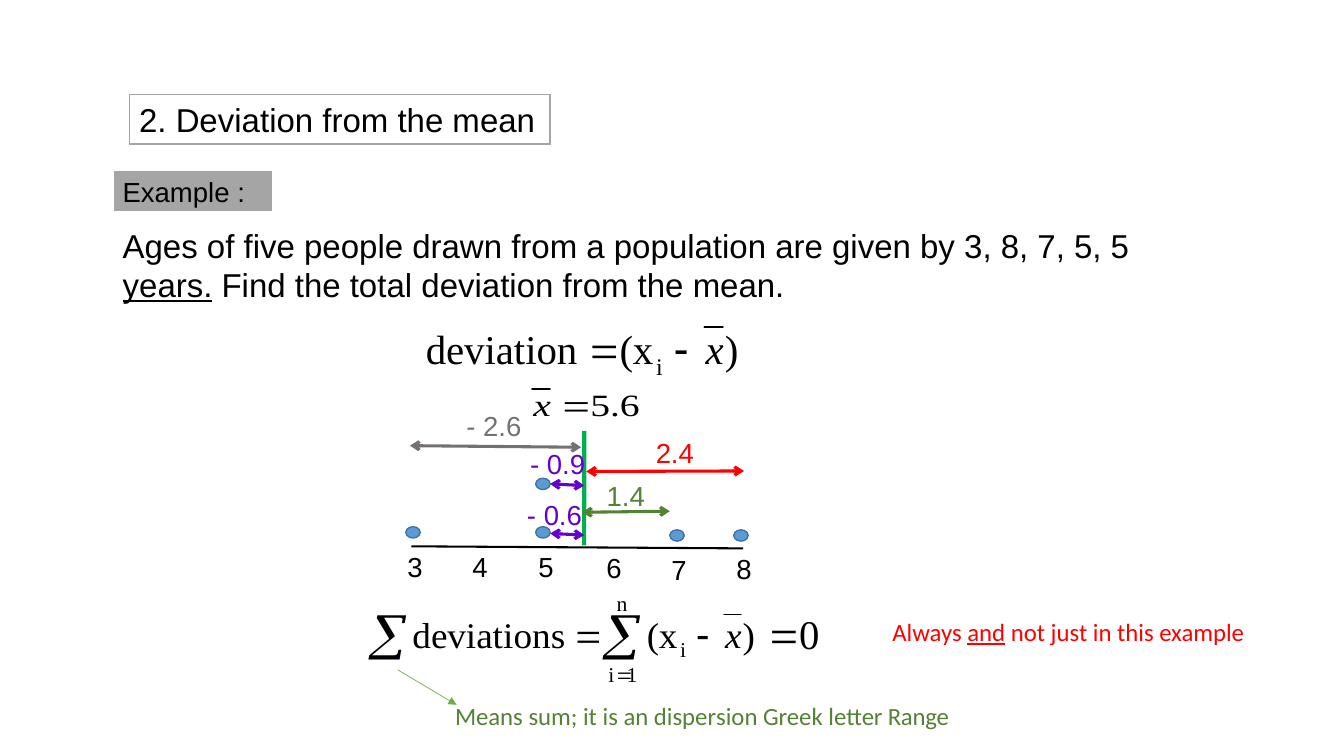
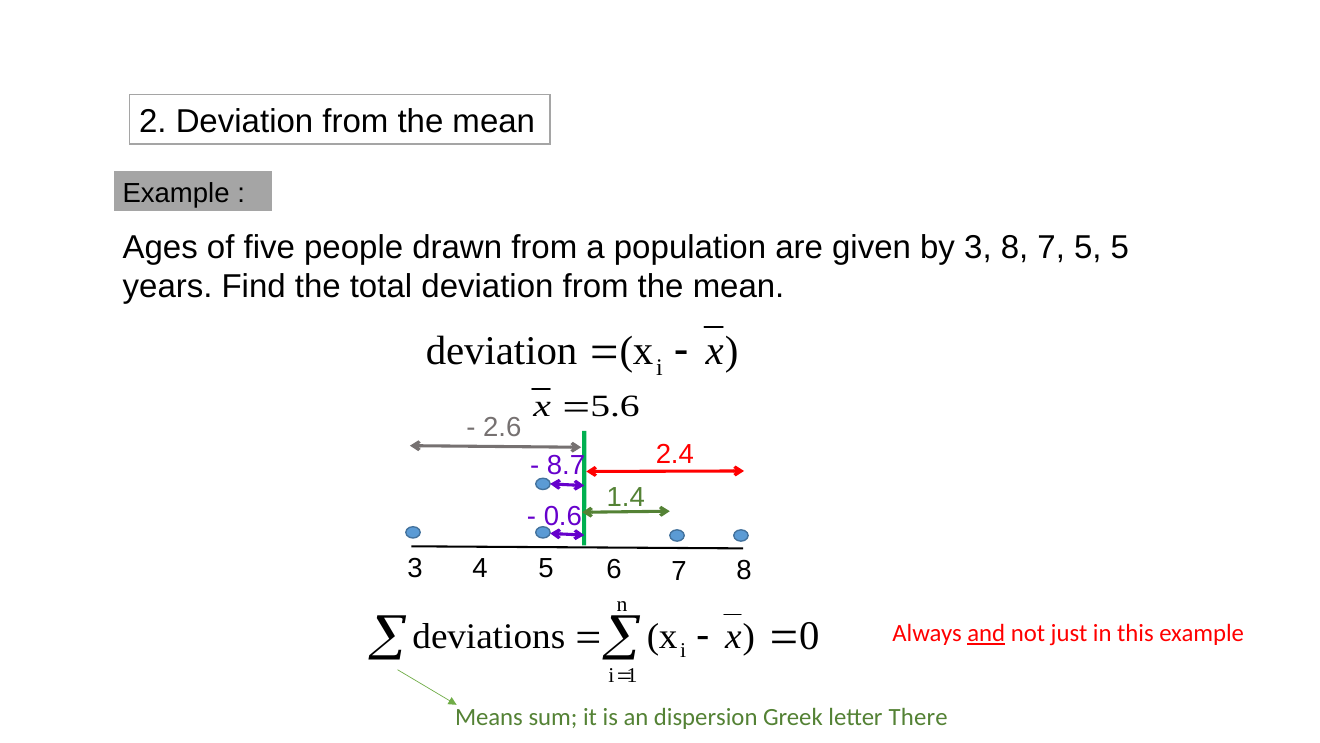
years underline: present -> none
0.9: 0.9 -> 8.7
Range: Range -> There
